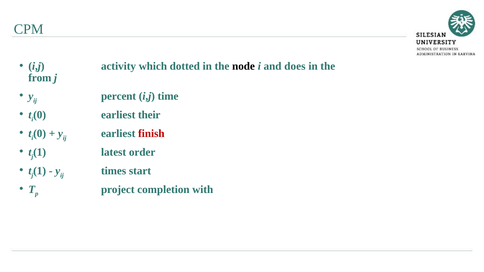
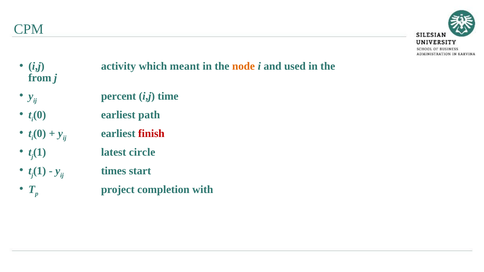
dotted: dotted -> meant
node colour: black -> orange
does: does -> used
their: their -> path
order: order -> circle
